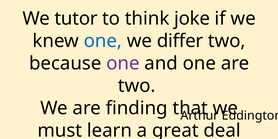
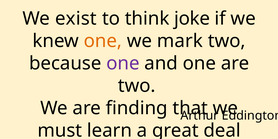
tutor: tutor -> exist
one at (103, 41) colour: blue -> orange
differ: differ -> mark
